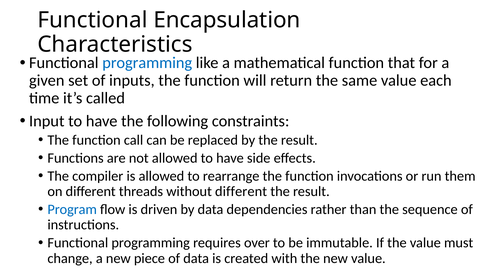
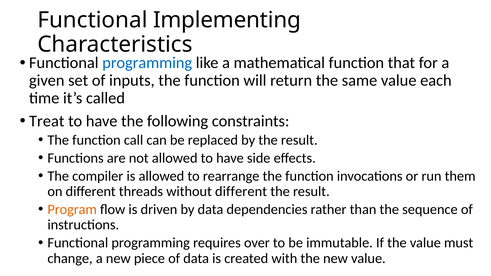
Encapsulation: Encapsulation -> Implementing
Input: Input -> Treat
Program colour: blue -> orange
